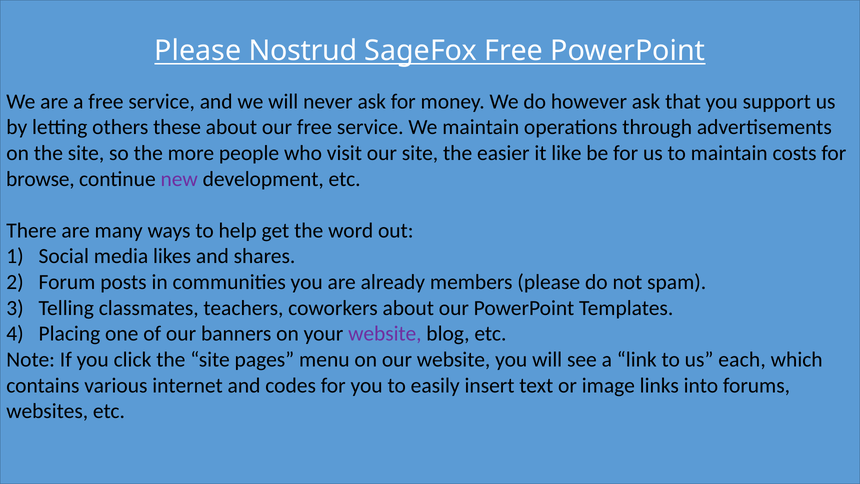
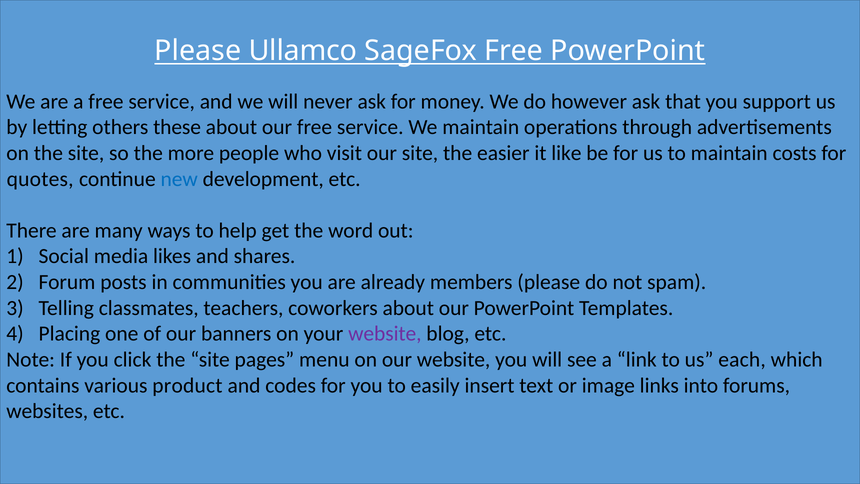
Nostrud: Nostrud -> Ullamco
browse: browse -> quotes
new colour: purple -> blue
internet: internet -> product
